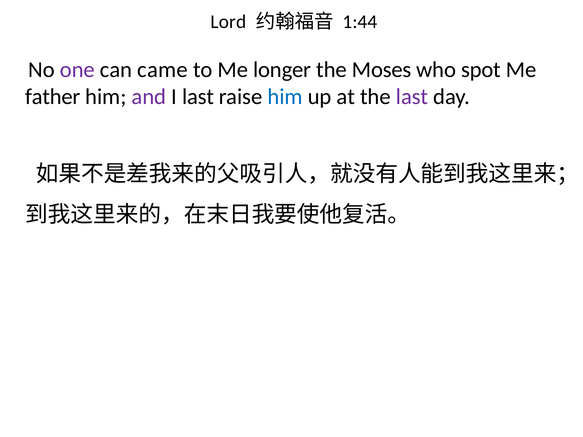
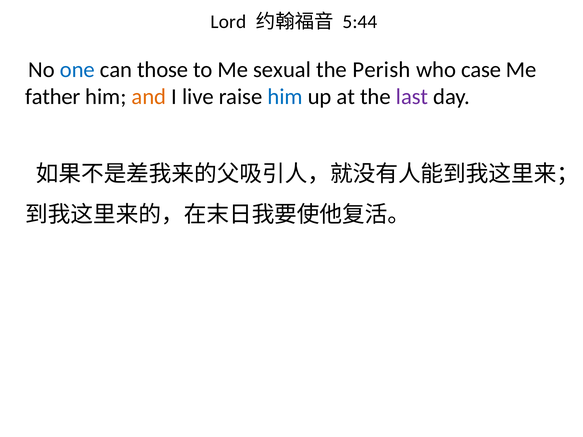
1:44: 1:44 -> 5:44
one colour: purple -> blue
came: came -> those
longer: longer -> sexual
Moses: Moses -> Perish
spot: spot -> case
and colour: purple -> orange
I last: last -> live
